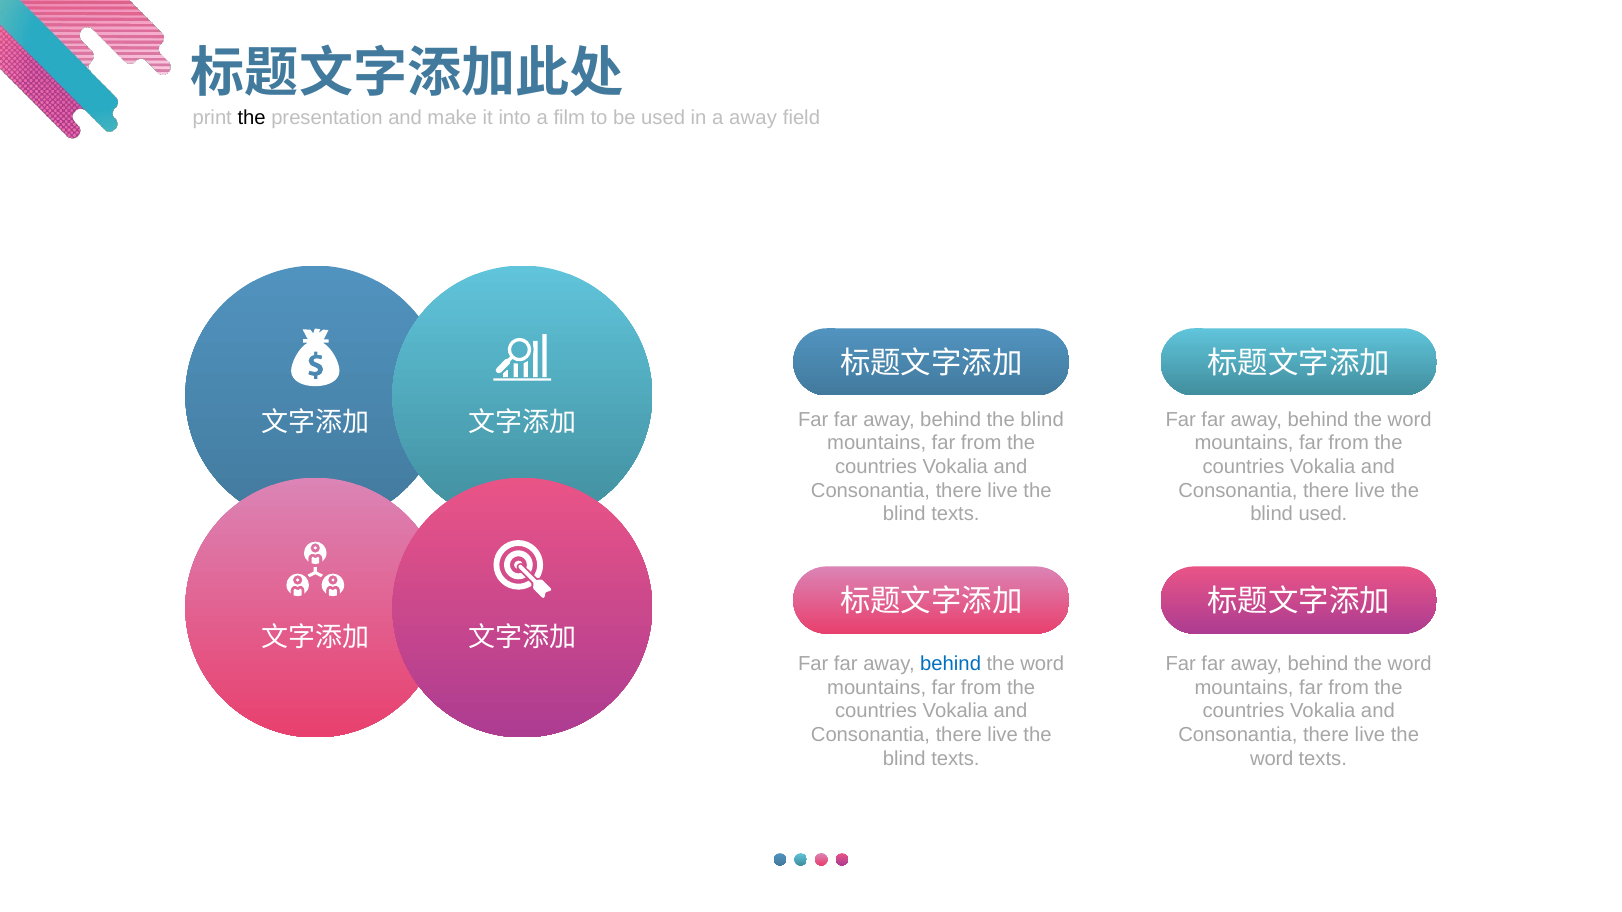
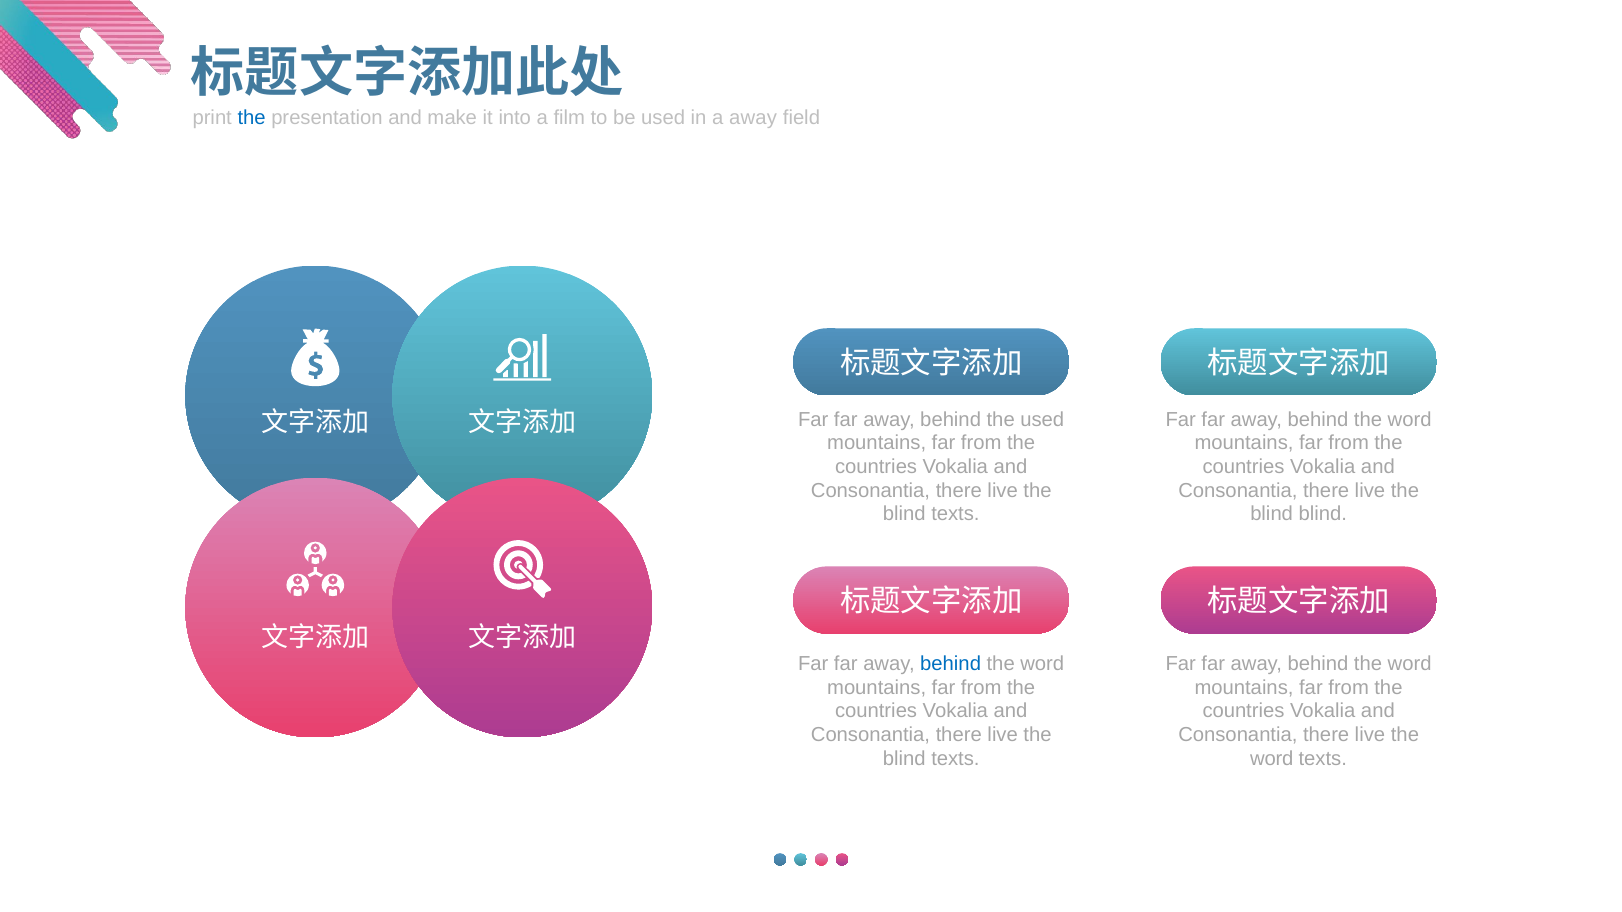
the at (252, 118) colour: black -> blue
behind the blind: blind -> used
blind used: used -> blind
